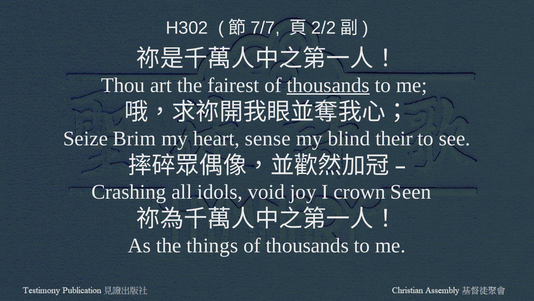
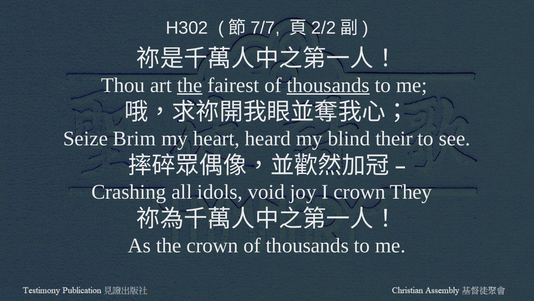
the at (190, 85) underline: none -> present
sense: sense -> heard
Seen: Seen -> They
the things: things -> crown
